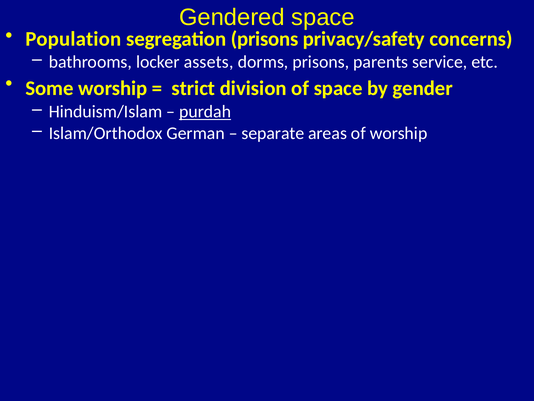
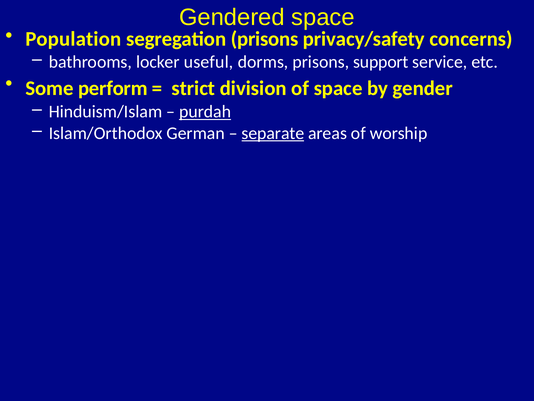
assets: assets -> useful
parents: parents -> support
Some worship: worship -> perform
separate underline: none -> present
